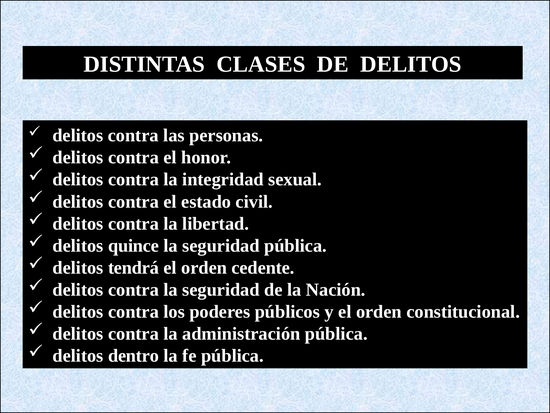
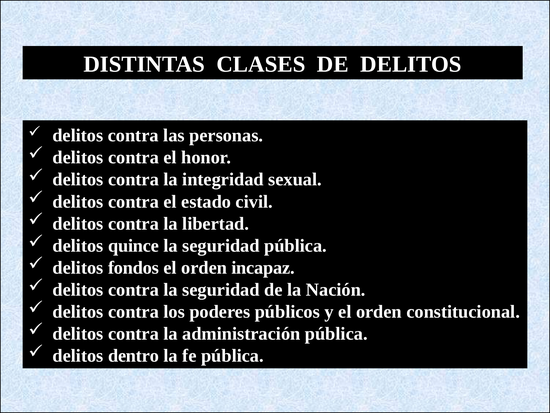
tendrá: tendrá -> fondos
cedente: cedente -> incapaz
